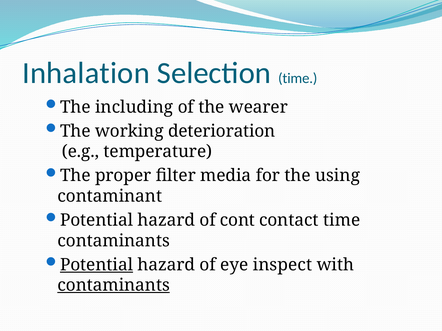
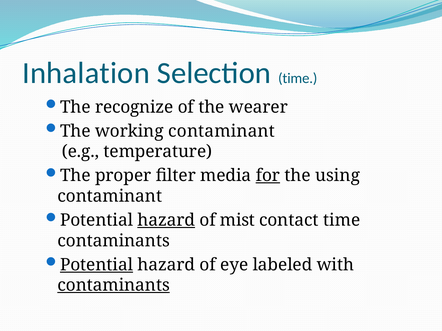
including: including -> recognize
working deterioration: deterioration -> contaminant
for underline: none -> present
hazard at (166, 220) underline: none -> present
cont: cont -> mist
inspect: inspect -> labeled
